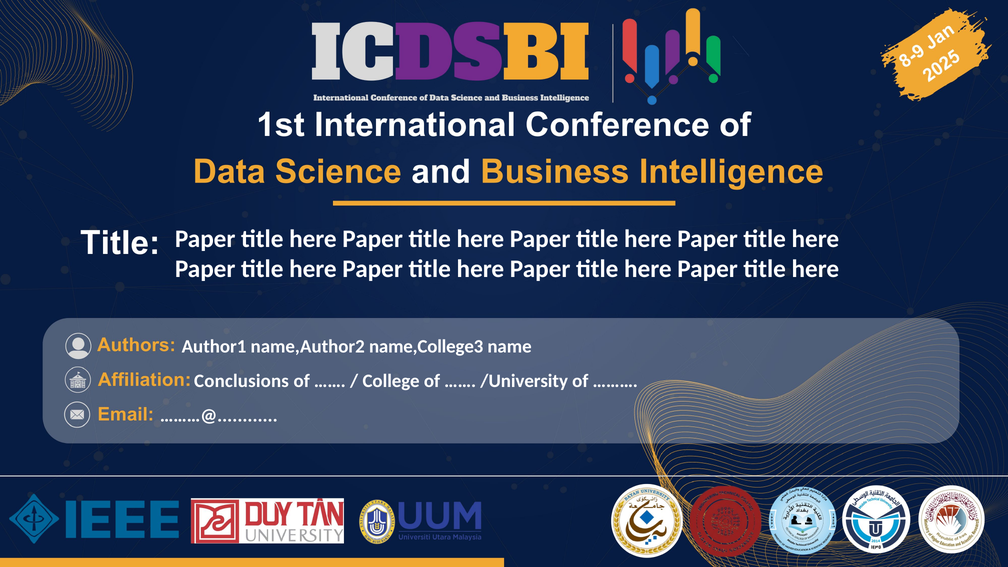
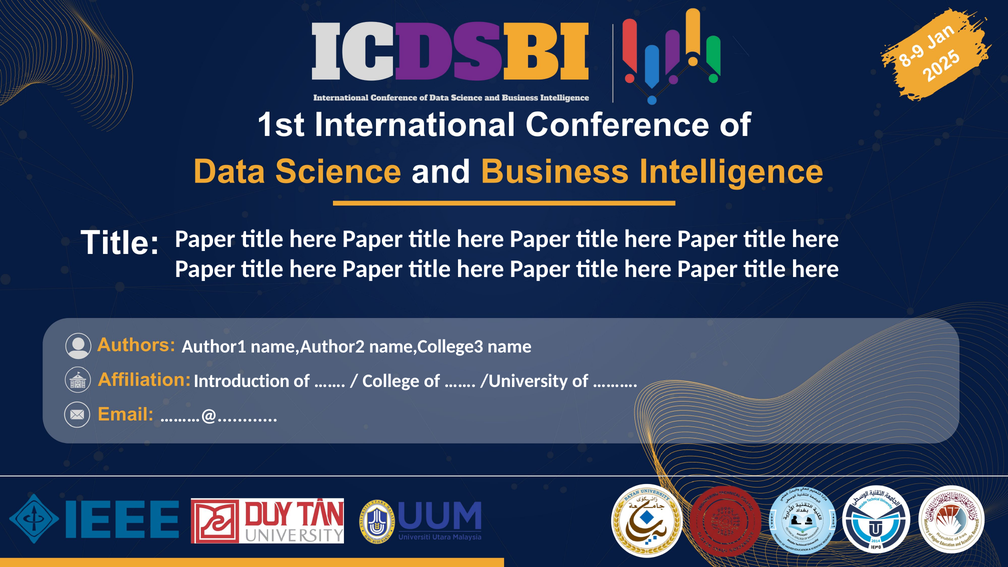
Conclusions: Conclusions -> Introduction
